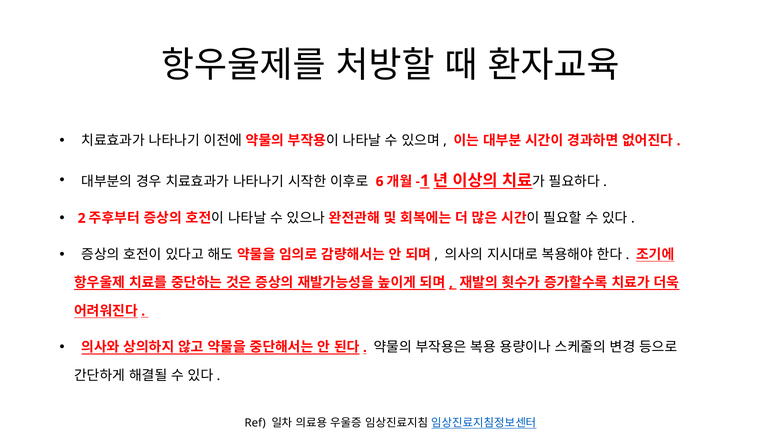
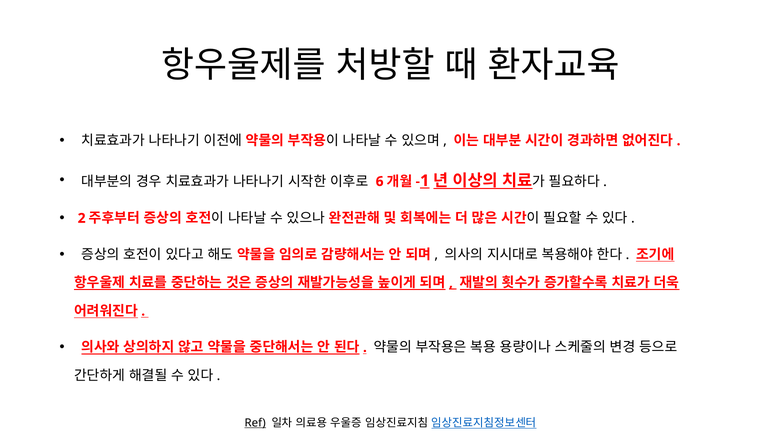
Ref underline: none -> present
